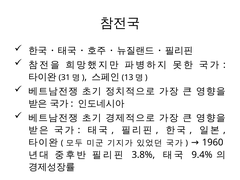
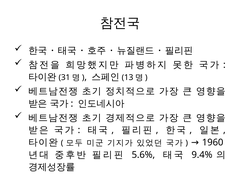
3.8%: 3.8% -> 5.6%
